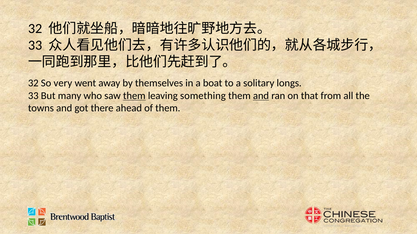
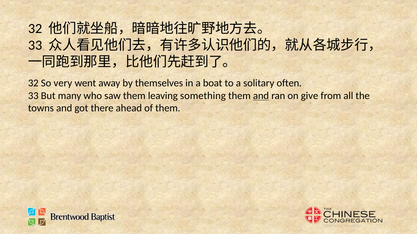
longs: longs -> often
them at (134, 96) underline: present -> none
that: that -> give
